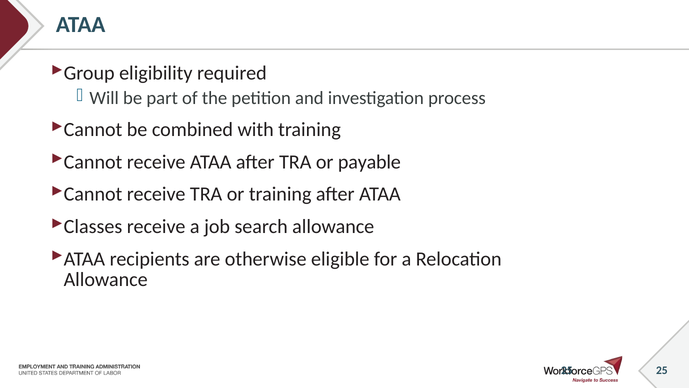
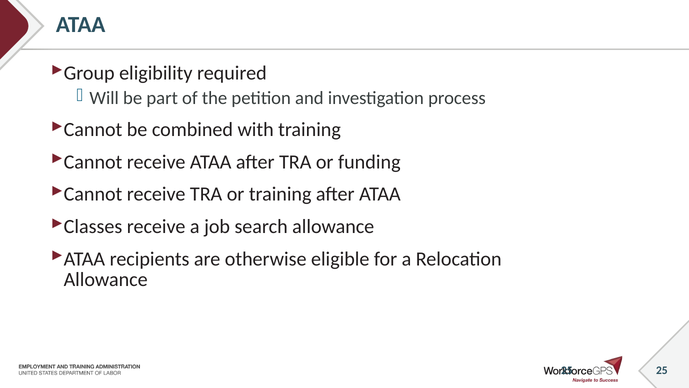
payable: payable -> funding
